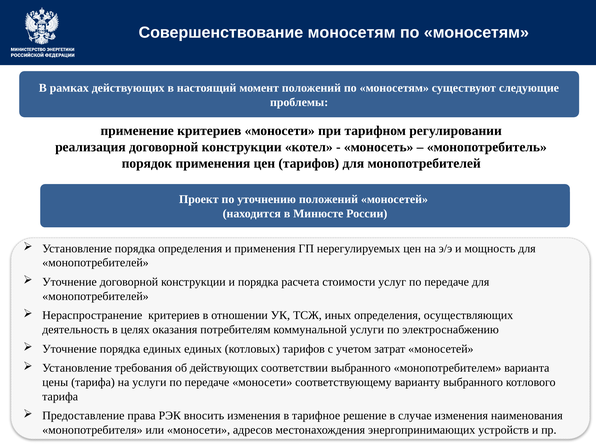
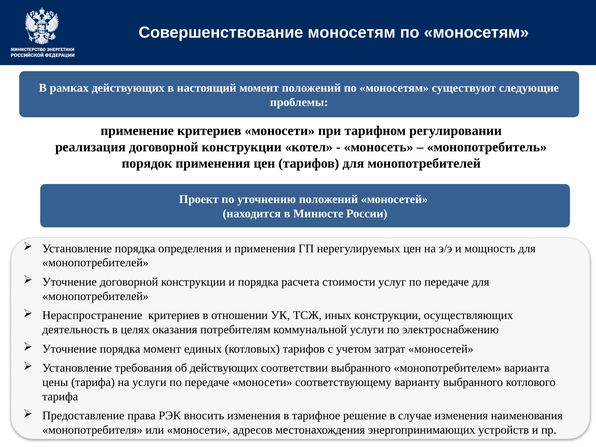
иных определения: определения -> конструкции
порядка единых: единых -> момент
